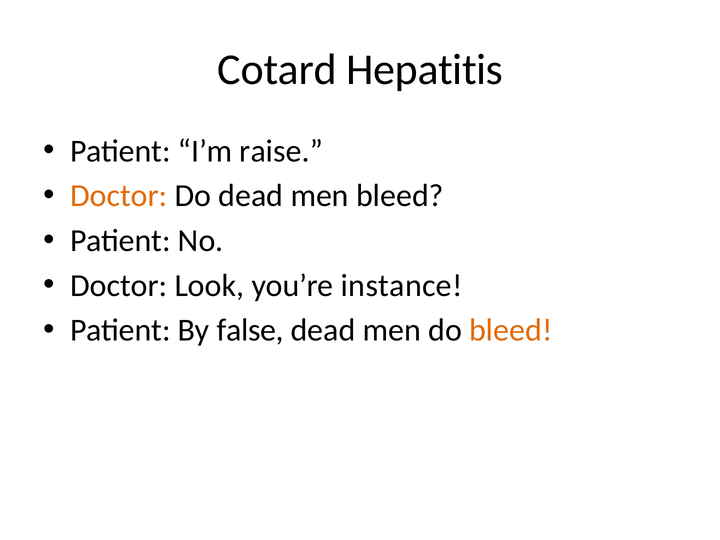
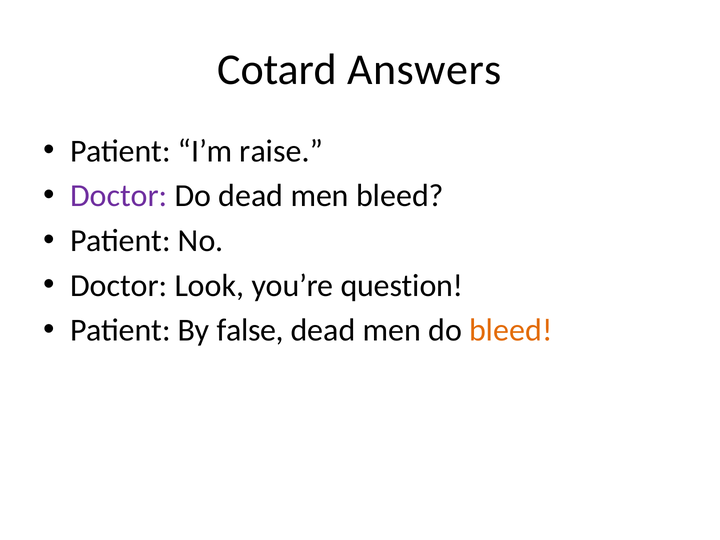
Hepatitis: Hepatitis -> Answers
Doctor at (119, 196) colour: orange -> purple
instance: instance -> question
